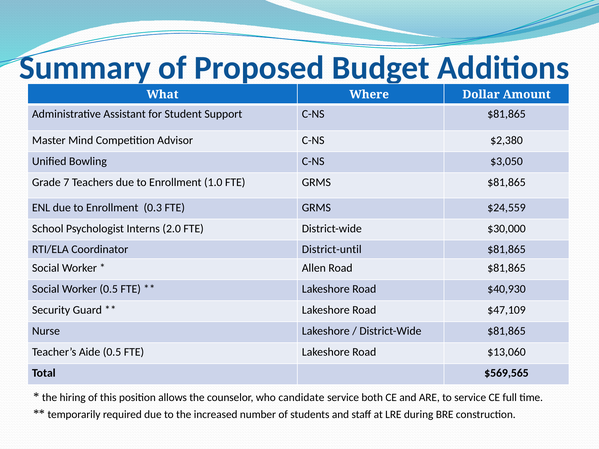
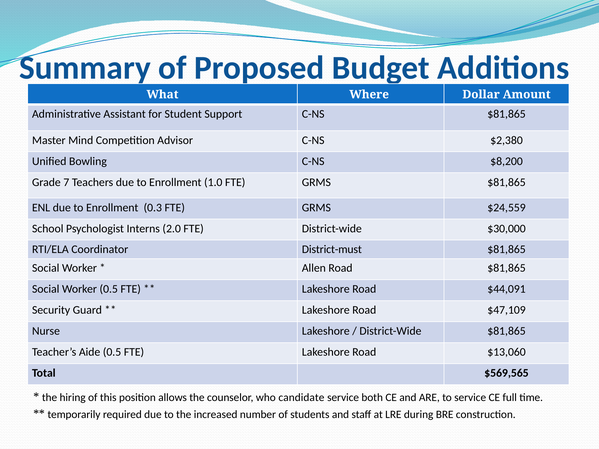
$3,050: $3,050 -> $8,200
District-until: District-until -> District-must
$40,930: $40,930 -> $44,091
